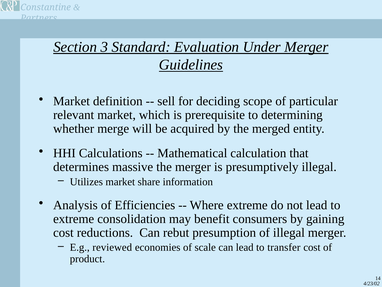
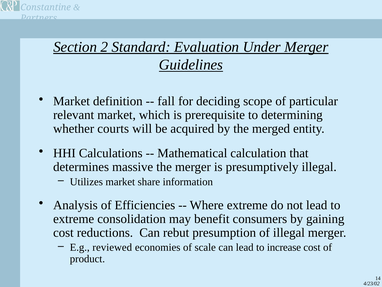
3: 3 -> 2
sell: sell -> fall
merge: merge -> courts
transfer: transfer -> increase
